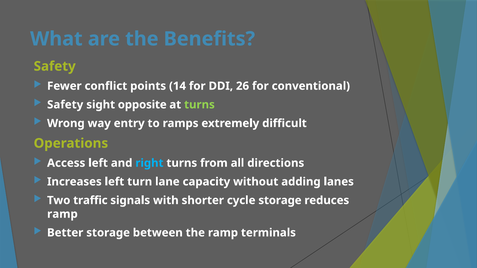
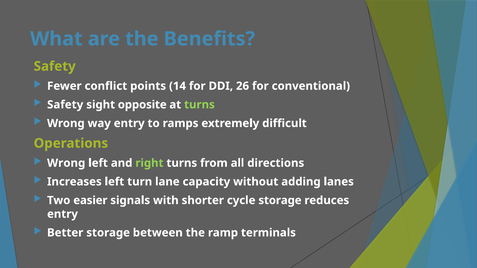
Access at (66, 163): Access -> Wrong
right colour: light blue -> light green
traffic: traffic -> easier
ramp at (62, 214): ramp -> entry
